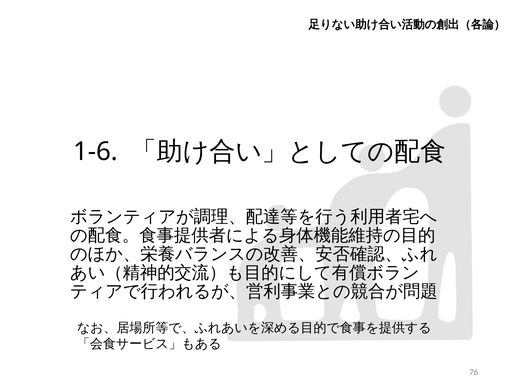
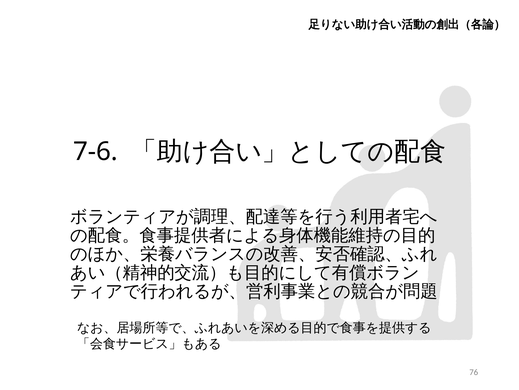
1-6: 1-6 -> 7-6
